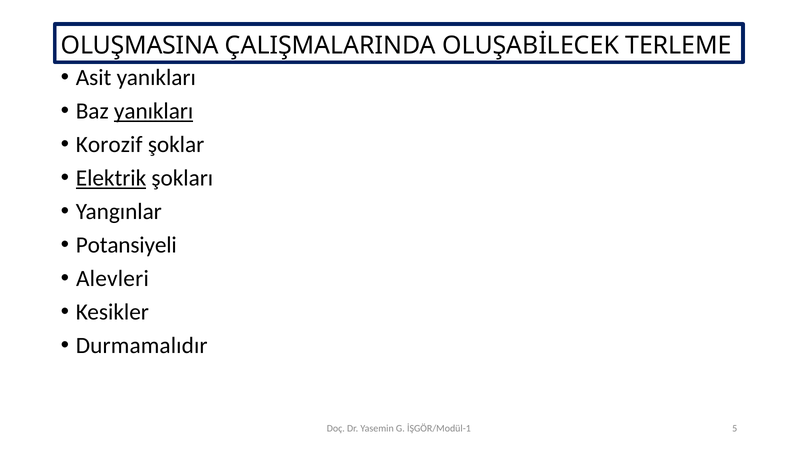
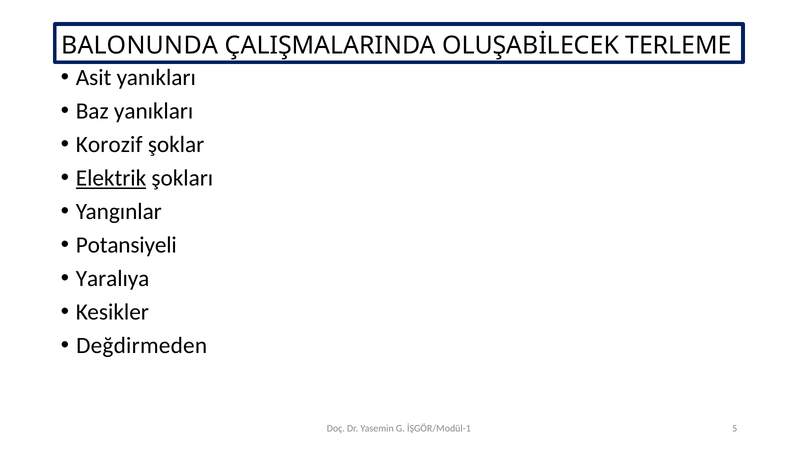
OLUŞMASINA: OLUŞMASINA -> BALONUNDA
yanıkları at (154, 111) underline: present -> none
Alevleri: Alevleri -> Yaralıya
Durmamalıdır: Durmamalıdır -> Değdirmeden
